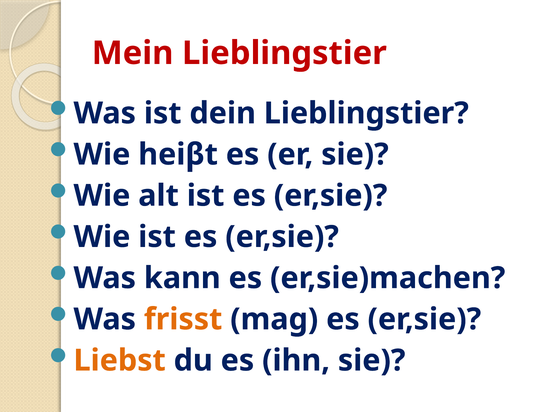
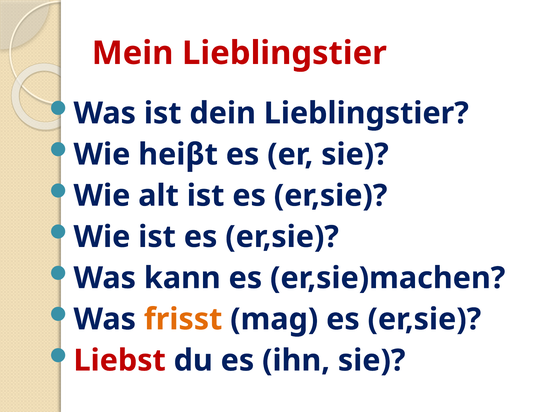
Liebst colour: orange -> red
